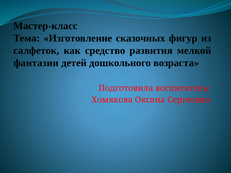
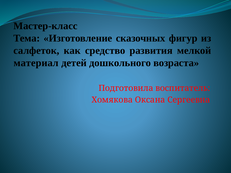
фантазии: фантазии -> материал
